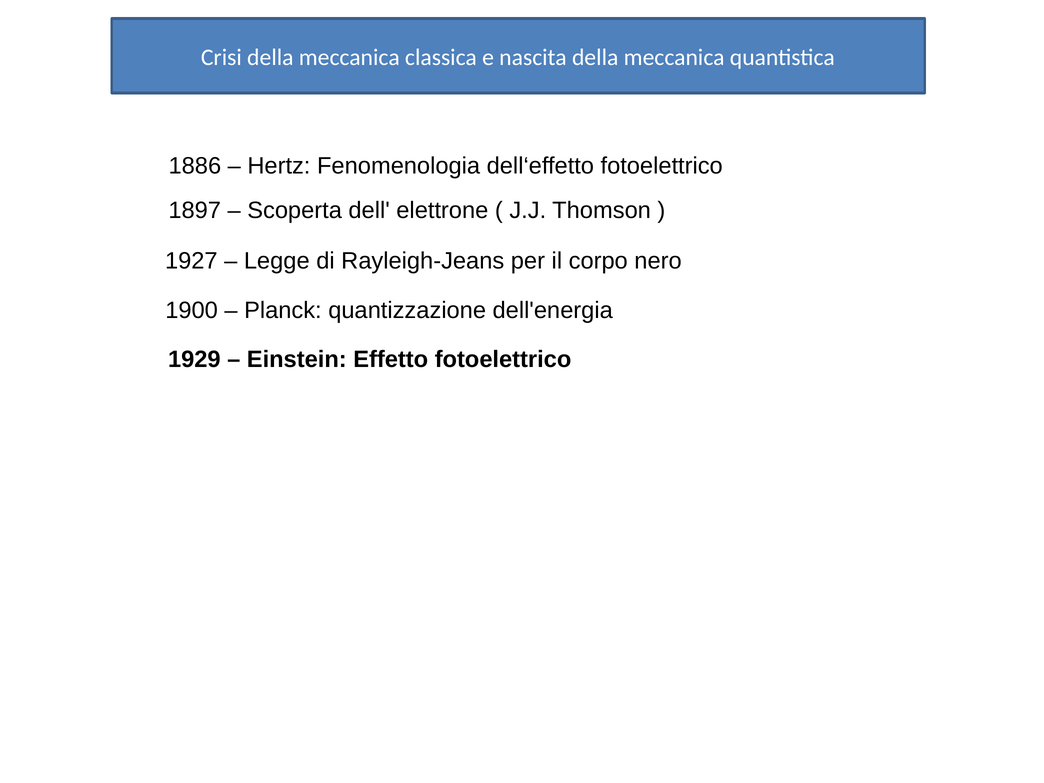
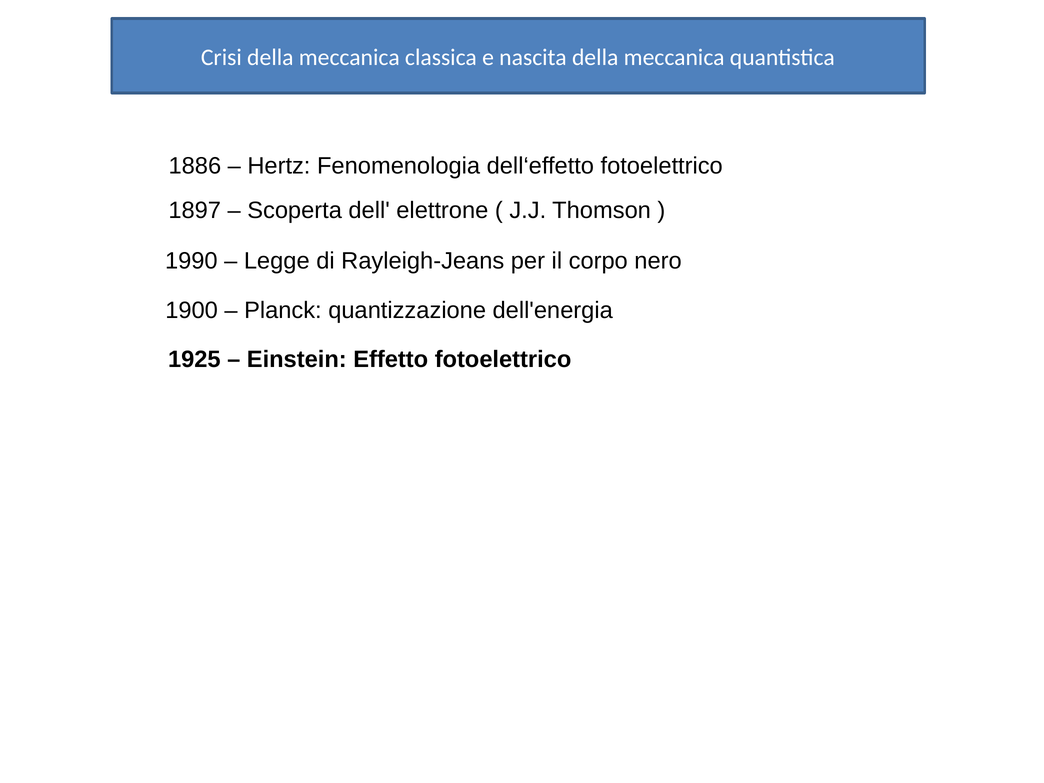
1927: 1927 -> 1990
1929: 1929 -> 1925
